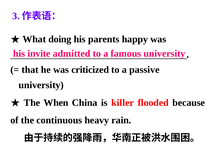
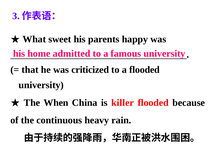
doing: doing -> sweet
invite: invite -> home
a passive: passive -> flooded
